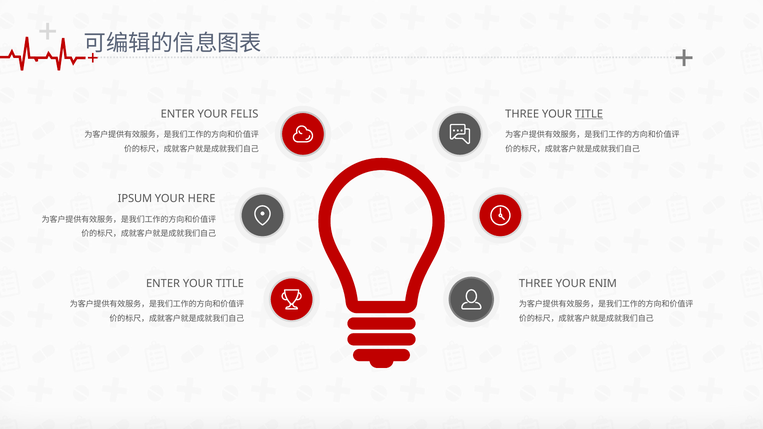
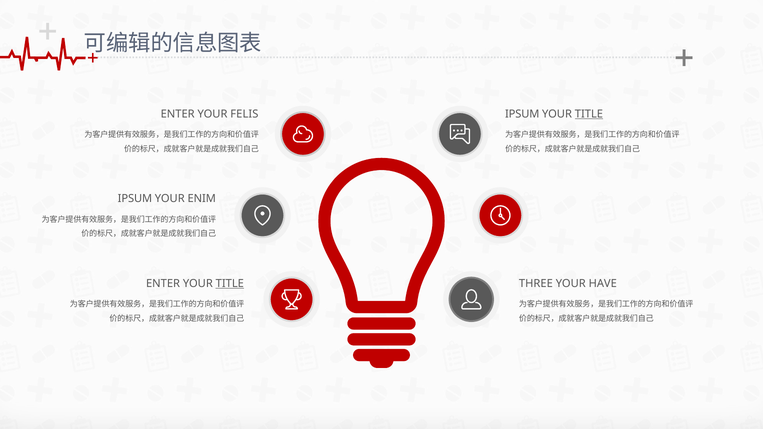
THREE at (522, 114): THREE -> IPSUM
HERE: HERE -> ENIM
TITLE at (230, 284) underline: none -> present
ENIM: ENIM -> HAVE
